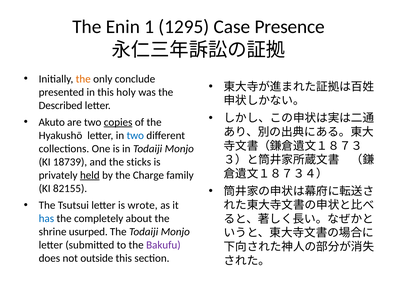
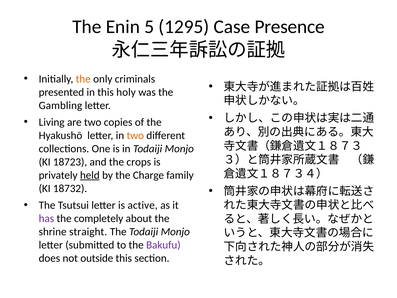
1: 1 -> 5
conclude: conclude -> criminals
Described: Described -> Gambling
Akuto: Akuto -> Living
copies underline: present -> none
two at (135, 135) colour: blue -> orange
18739: 18739 -> 18723
sticks: sticks -> crops
82155: 82155 -> 18732
wrote: wrote -> active
has colour: blue -> purple
usurped: usurped -> straight
